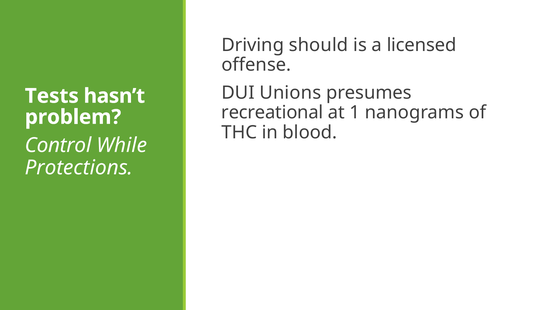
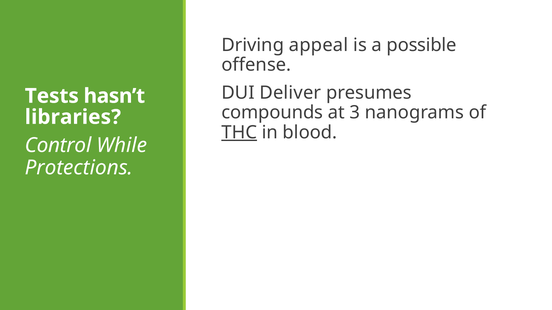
should: should -> appeal
licensed: licensed -> possible
Unions: Unions -> Deliver
recreational: recreational -> compounds
1: 1 -> 3
problem: problem -> libraries
THC underline: none -> present
